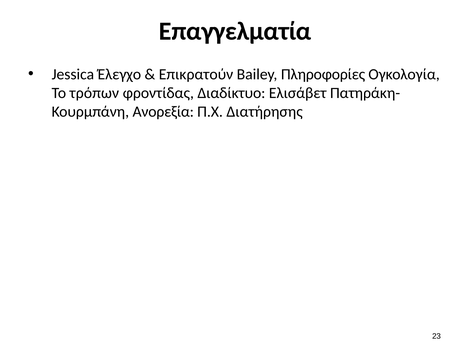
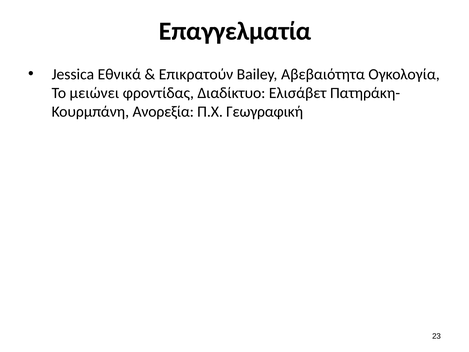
Έλεγχο: Έλεγχο -> Εθνικά
Πληροφορίες: Πληροφορίες -> Αβεβαιότητα
τρόπων: τρόπων -> μειώνει
Διατήρησης: Διατήρησης -> Γεωγραφική
